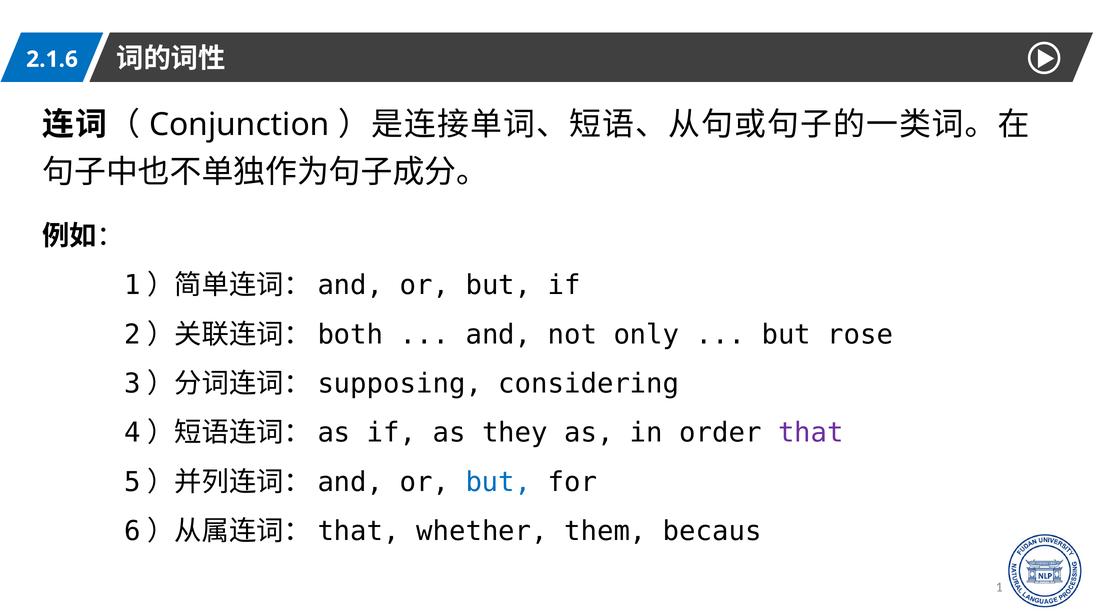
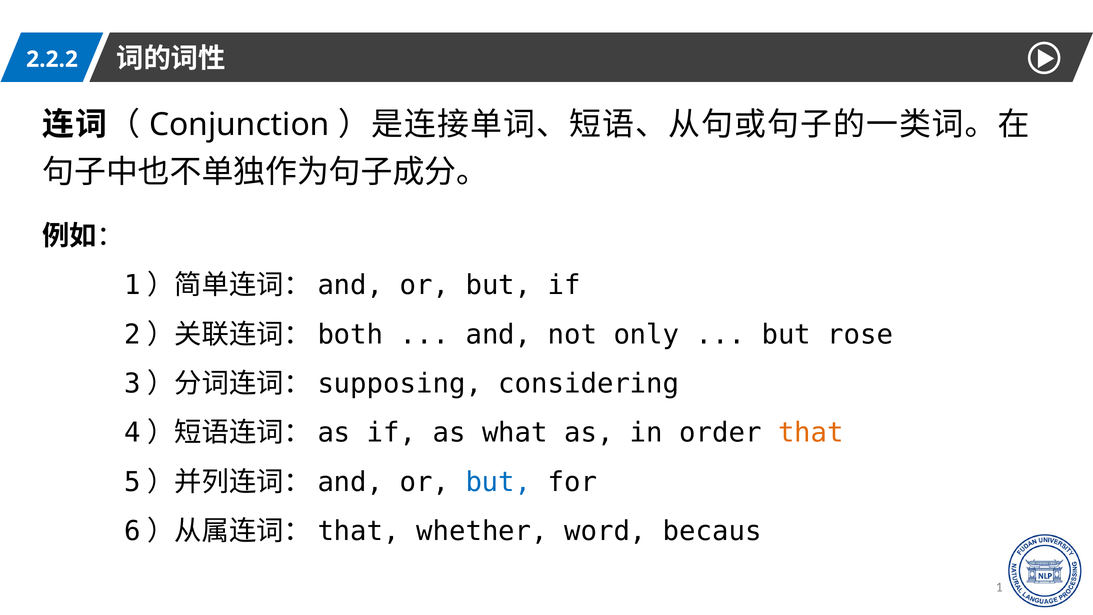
2.1.6: 2.1.6 -> 2.2.2
they: they -> what
that colour: purple -> orange
them: them -> word
